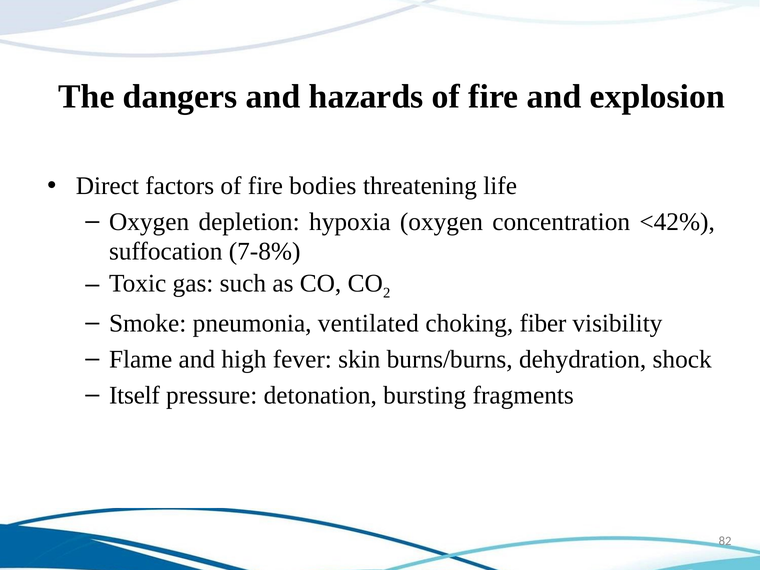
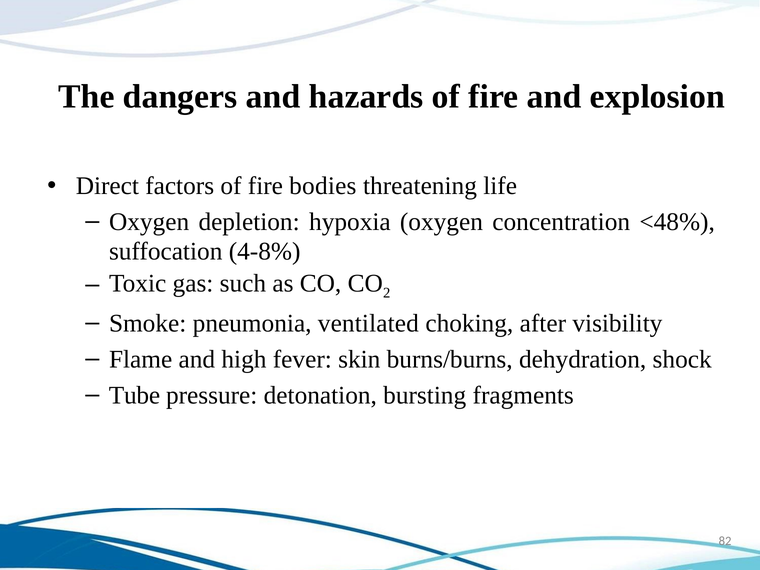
<42%: <42% -> <48%
7-8%: 7-8% -> 4-8%
fiber: fiber -> after
Itself: Itself -> Tube
